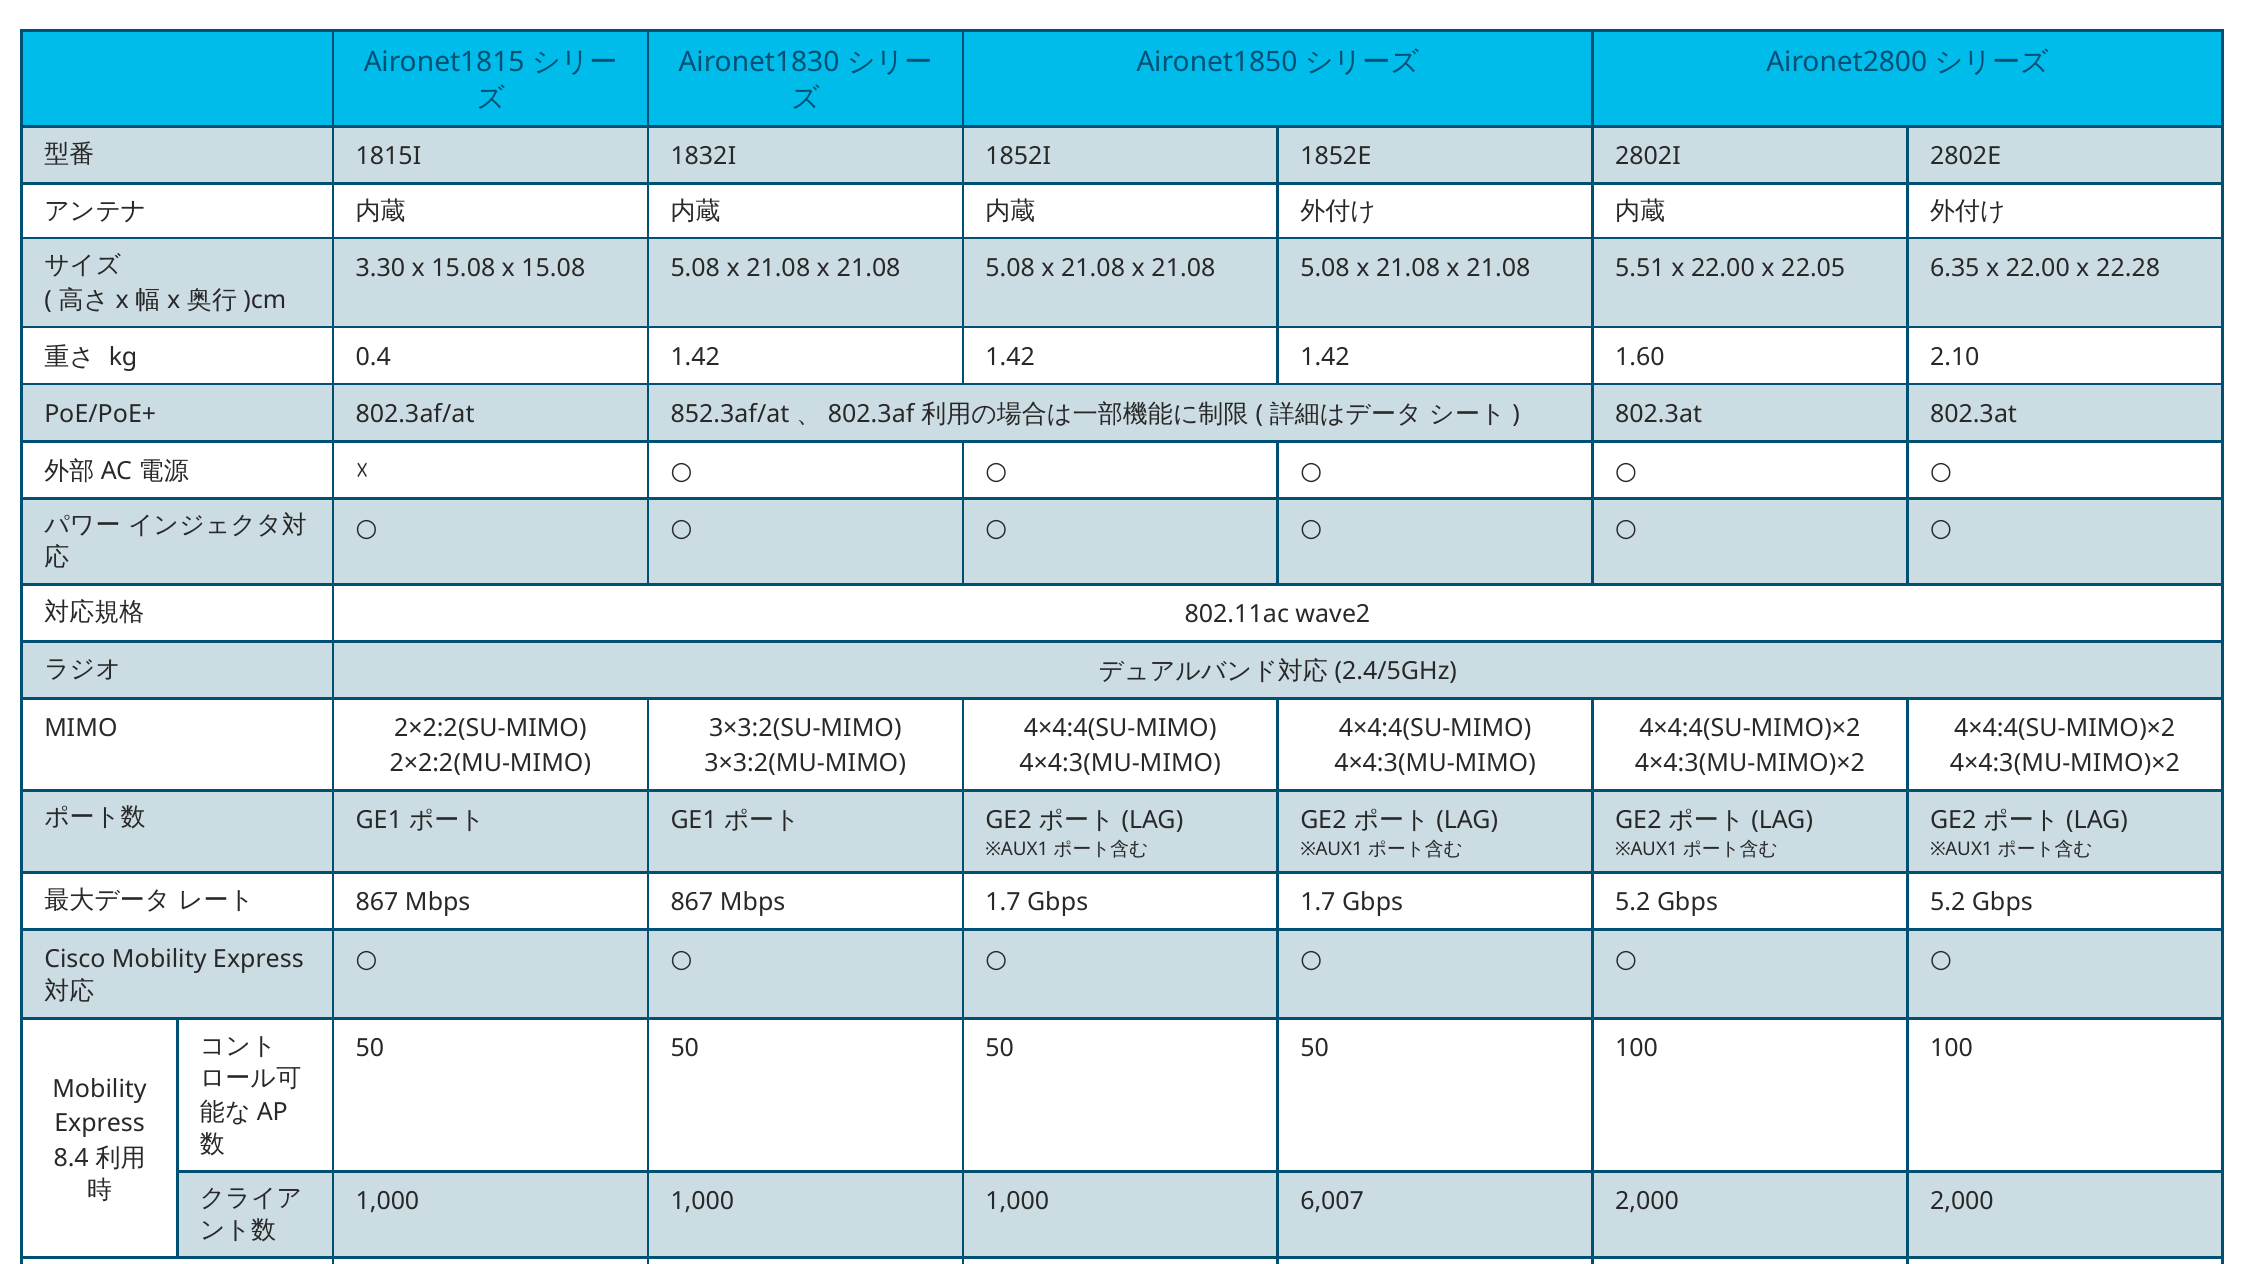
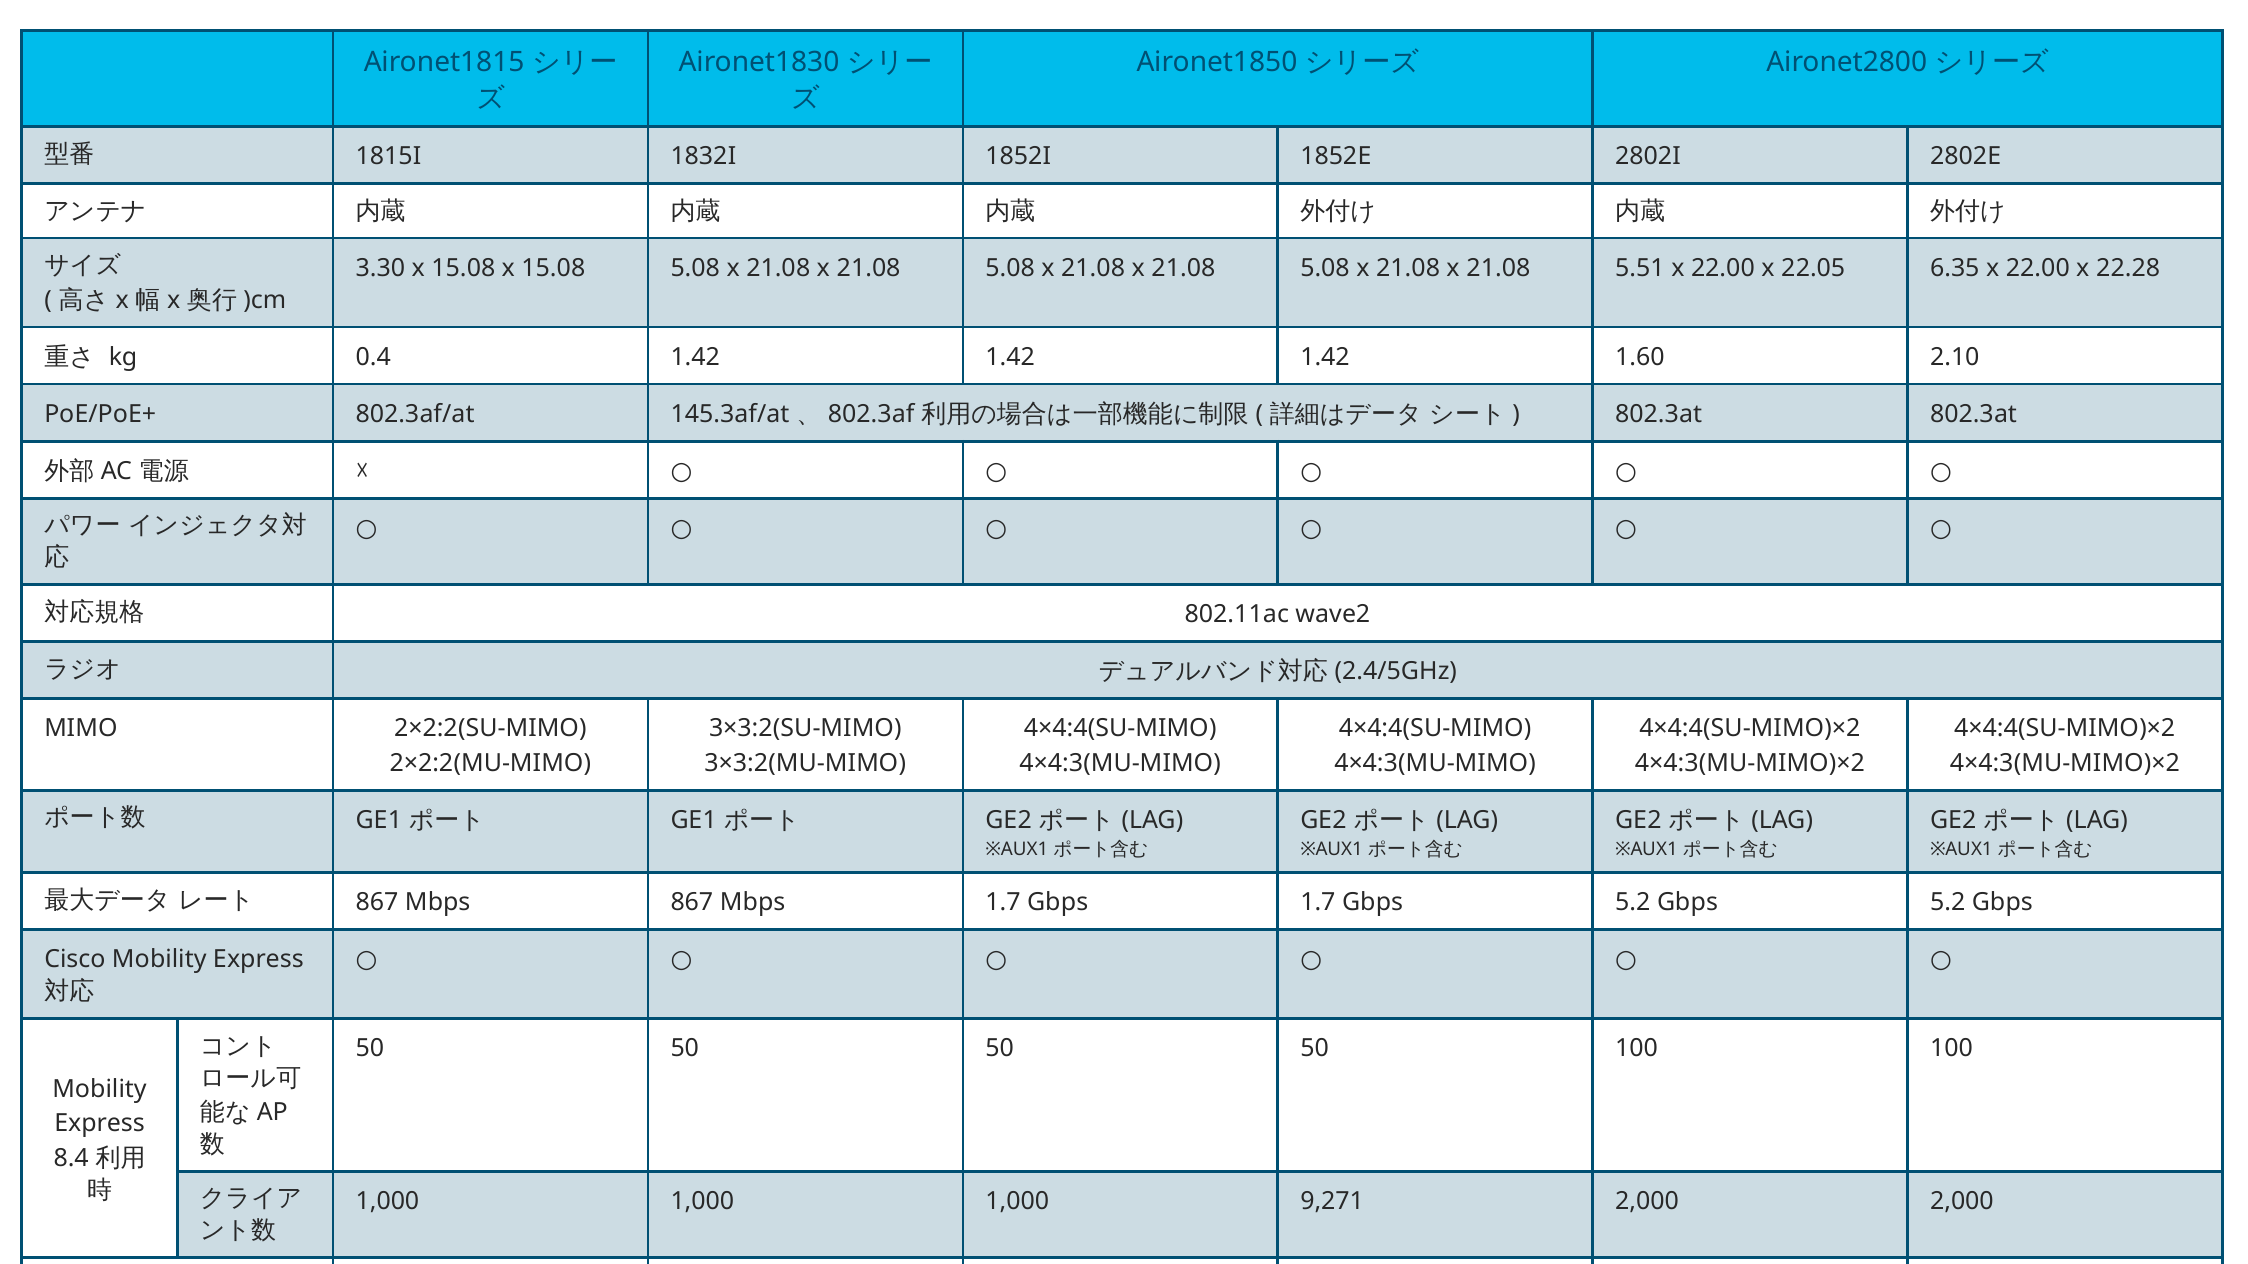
852.3af/at: 852.3af/at -> 145.3af/at
6,007: 6,007 -> 9,271
